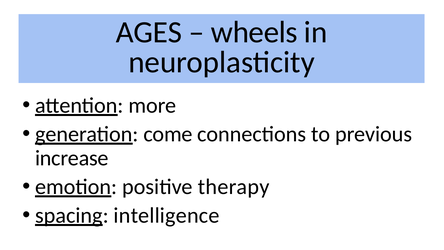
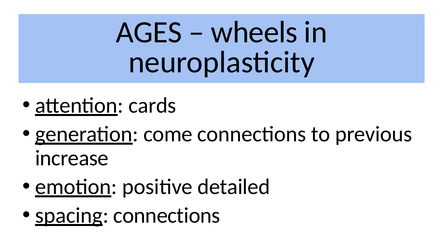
more: more -> cards
therapy: therapy -> detailed
spacing intelligence: intelligence -> connections
